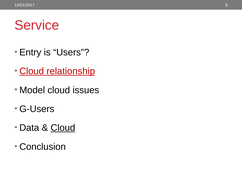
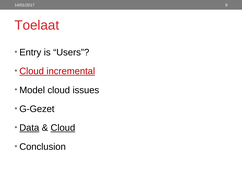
Service: Service -> Toelaat
relationship: relationship -> incremental
G-Users: G-Users -> G-Gezet
Data underline: none -> present
